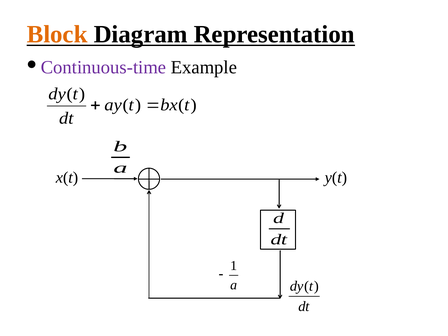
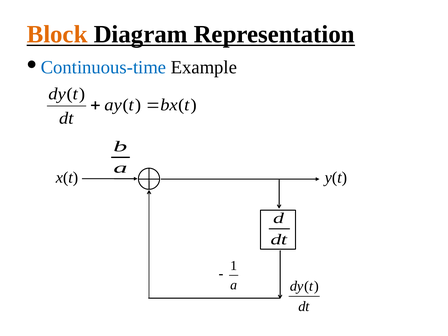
Continuous-time colour: purple -> blue
